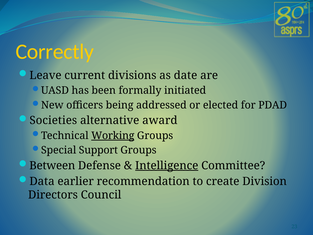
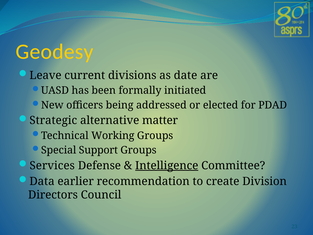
Correctly: Correctly -> Geodesy
Societies: Societies -> Strategic
award: award -> matter
Working underline: present -> none
Between: Between -> Services
